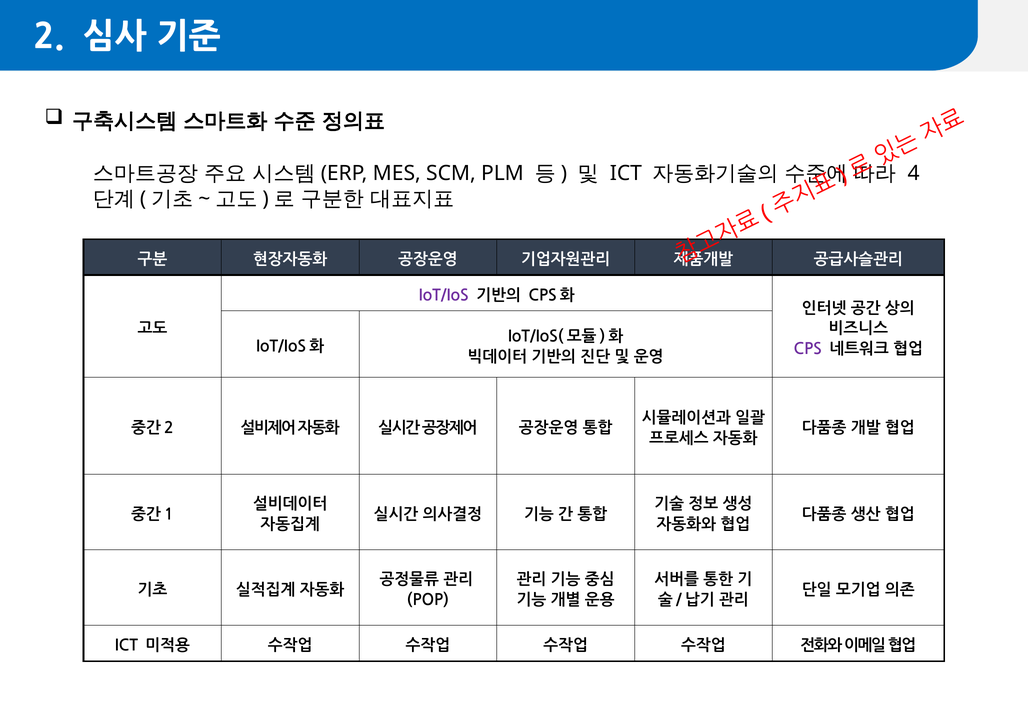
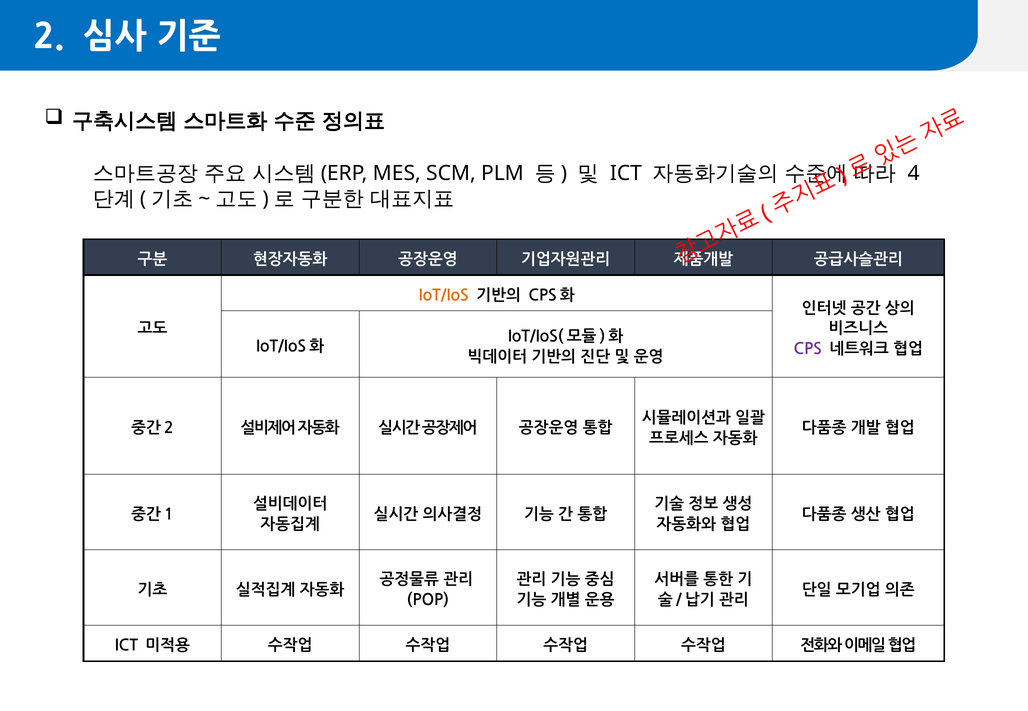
IoT/IoS colour: purple -> orange
